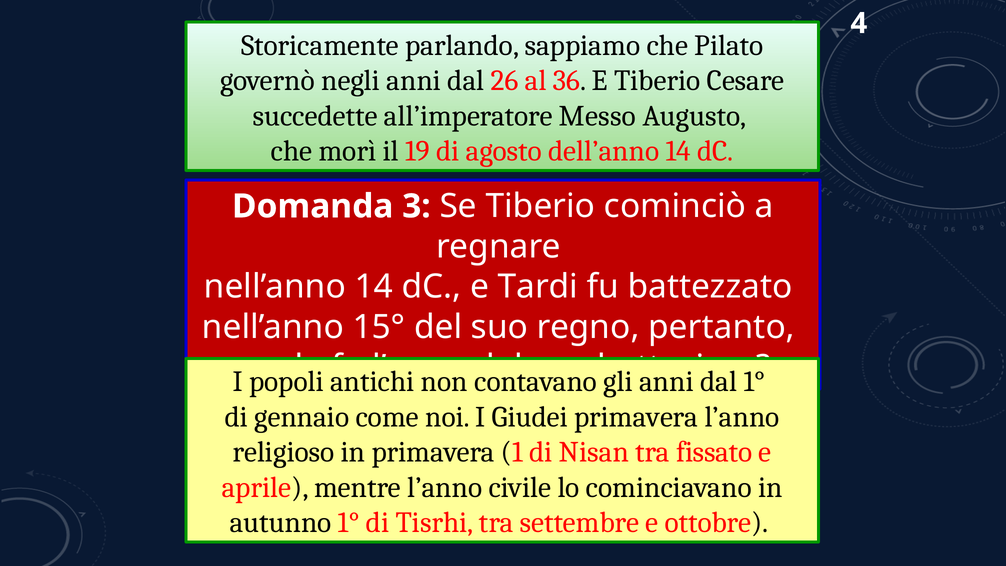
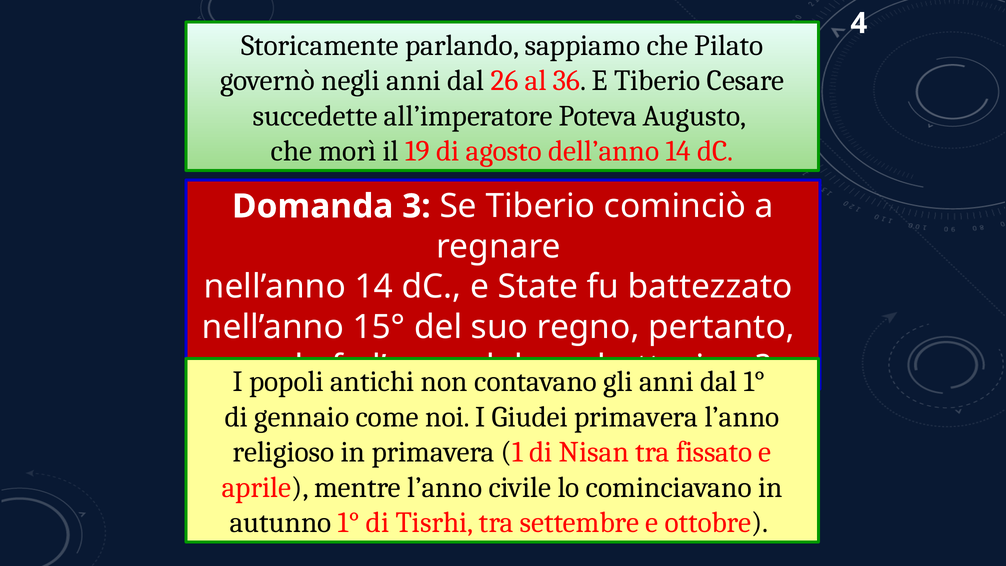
Messo: Messo -> Poteva
Tardi: Tardi -> State
